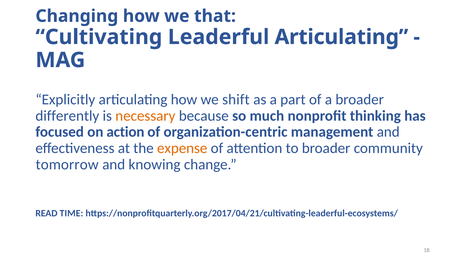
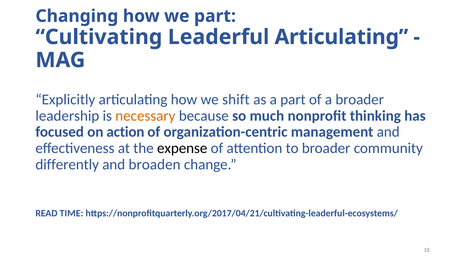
we that: that -> part
differently: differently -> leadership
expense colour: orange -> black
tomorrow: tomorrow -> differently
knowing: knowing -> broaden
